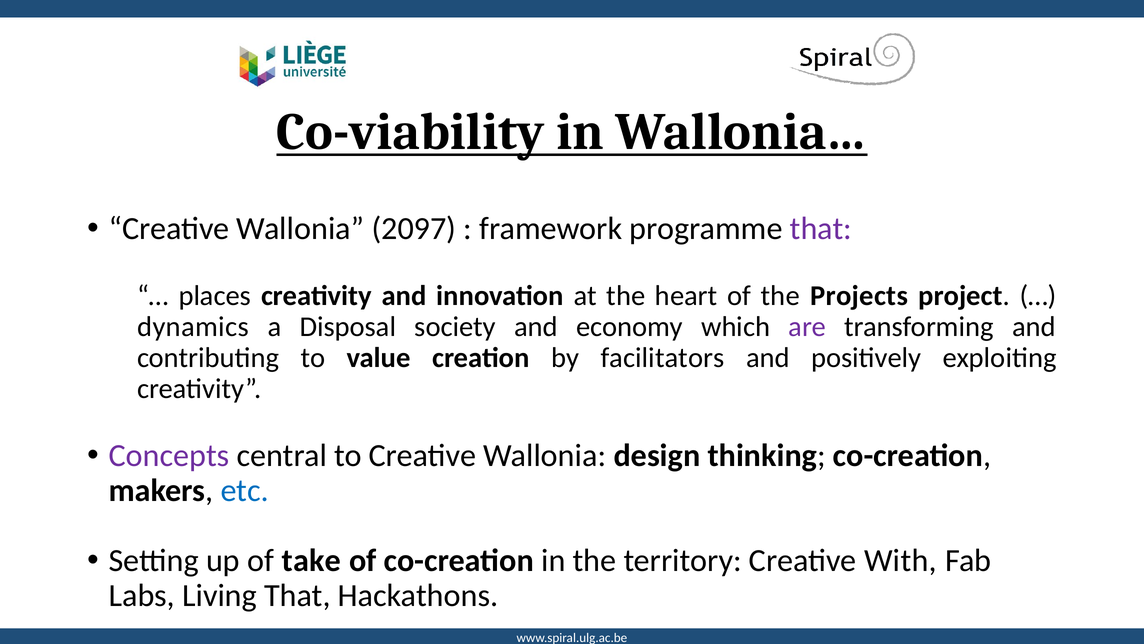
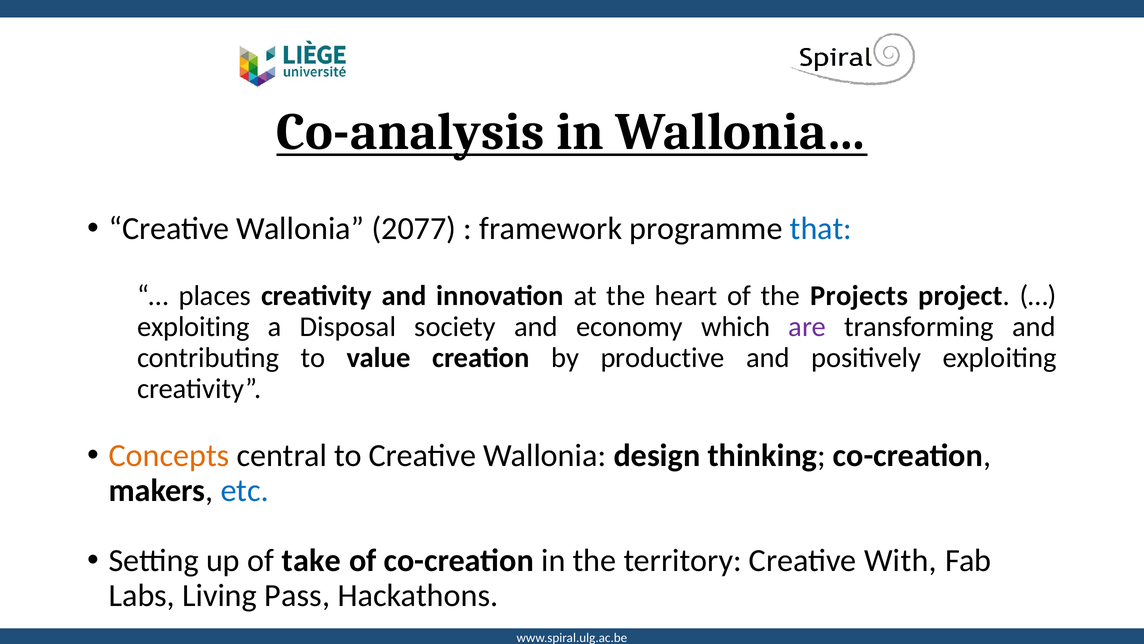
Co-viability: Co-viability -> Co-analysis
2097: 2097 -> 2077
that at (821, 229) colour: purple -> blue
dynamics at (193, 327): dynamics -> exploiting
facilitators: facilitators -> productive
Concepts colour: purple -> orange
Living That: That -> Pass
